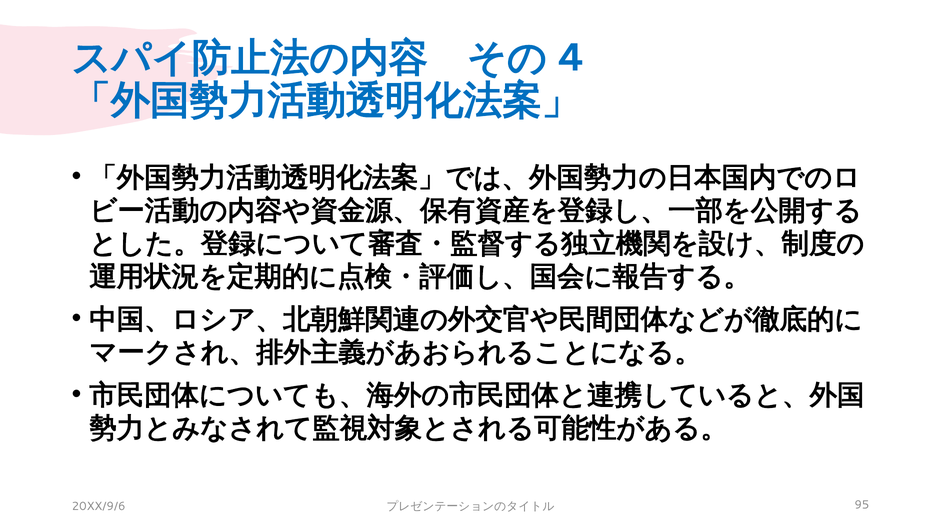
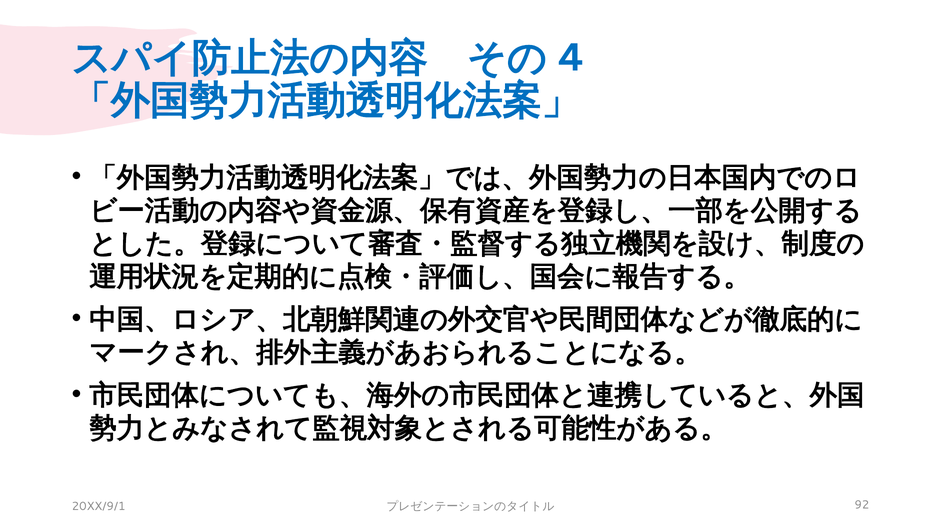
20XX/9/6: 20XX/9/6 -> 20XX/9/1
95: 95 -> 92
